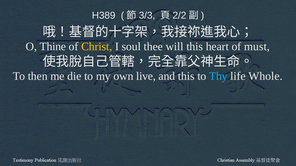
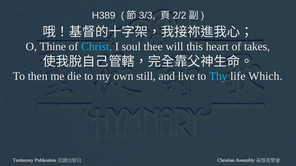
Christ colour: yellow -> light blue
must: must -> takes
live: live -> still
and this: this -> live
Whole: Whole -> Which
